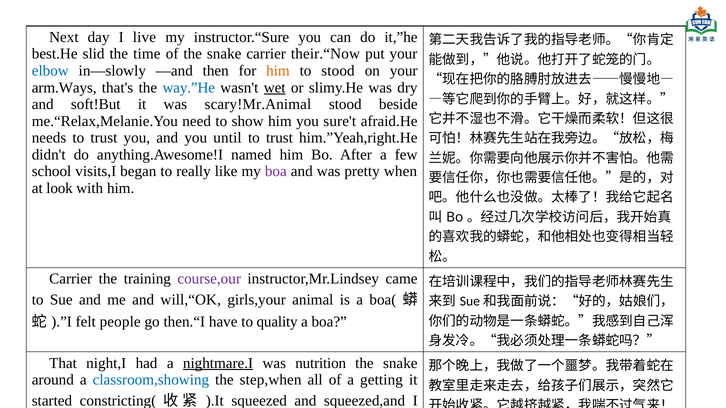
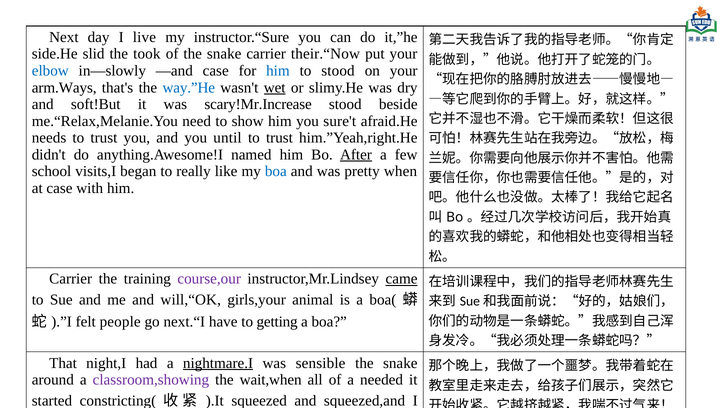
best.He: best.He -> side.He
time: time -> took
—and then: then -> case
him at (278, 71) colour: orange -> blue
scary!Mr.Animal: scary!Mr.Animal -> scary!Mr.Increase
After underline: none -> present
boa at (276, 172) colour: purple -> blue
at look: look -> case
came underline: none -> present
then.“I: then.“I -> next.“I
quality: quality -> getting
nutrition: nutrition -> sensible
classroom,showing colour: blue -> purple
step,when: step,when -> wait,when
getting: getting -> needed
